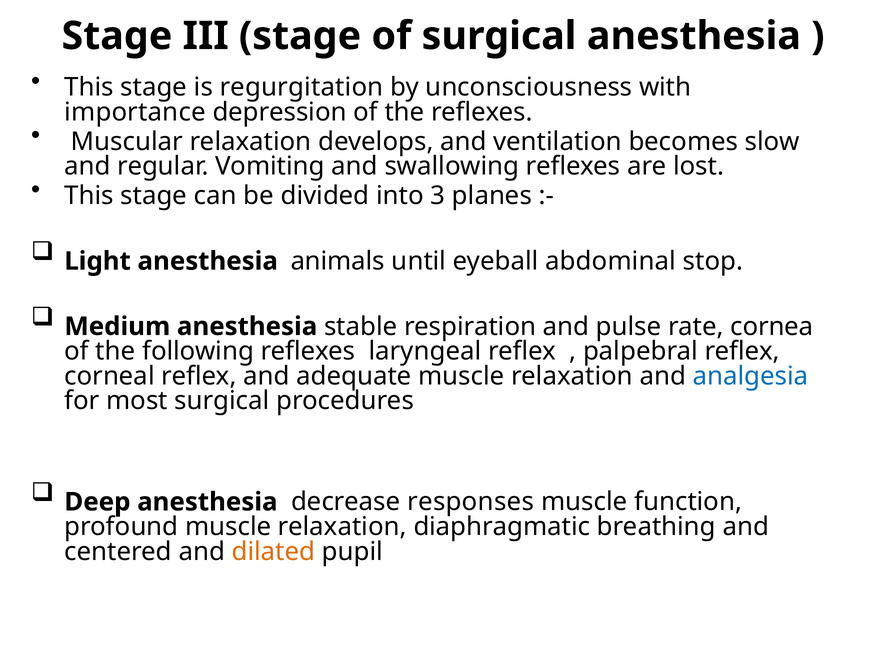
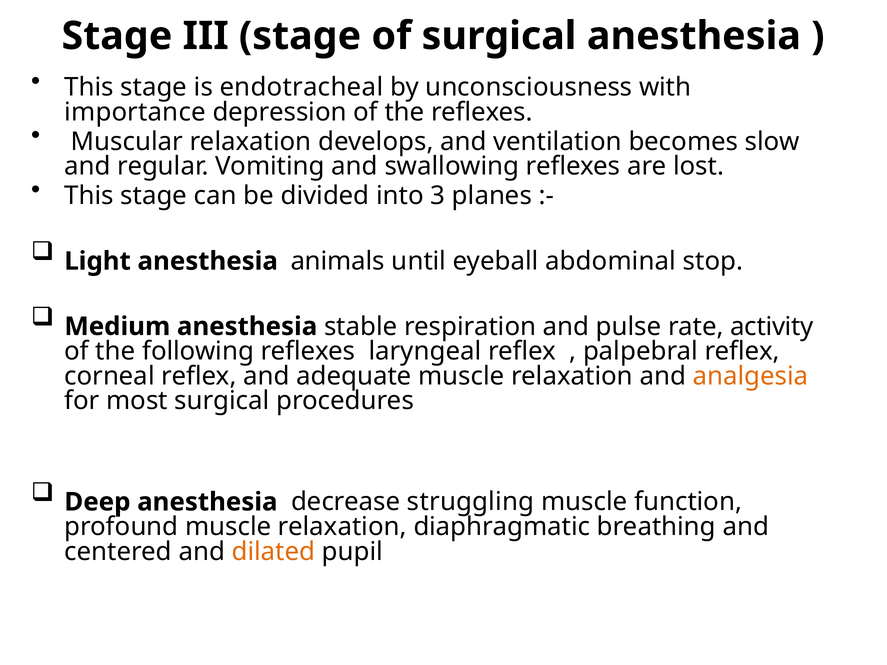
regurgitation: regurgitation -> endotracheal
cornea: cornea -> activity
analgesia colour: blue -> orange
responses: responses -> struggling
